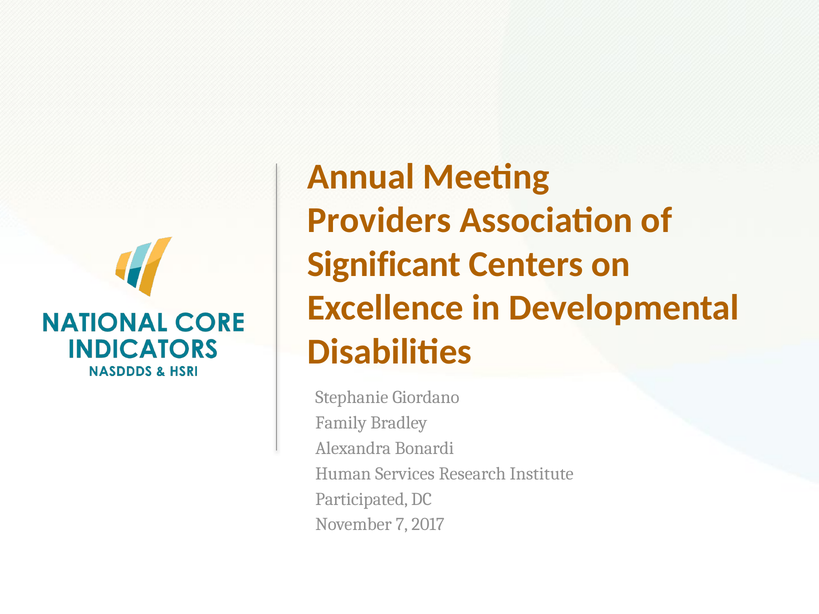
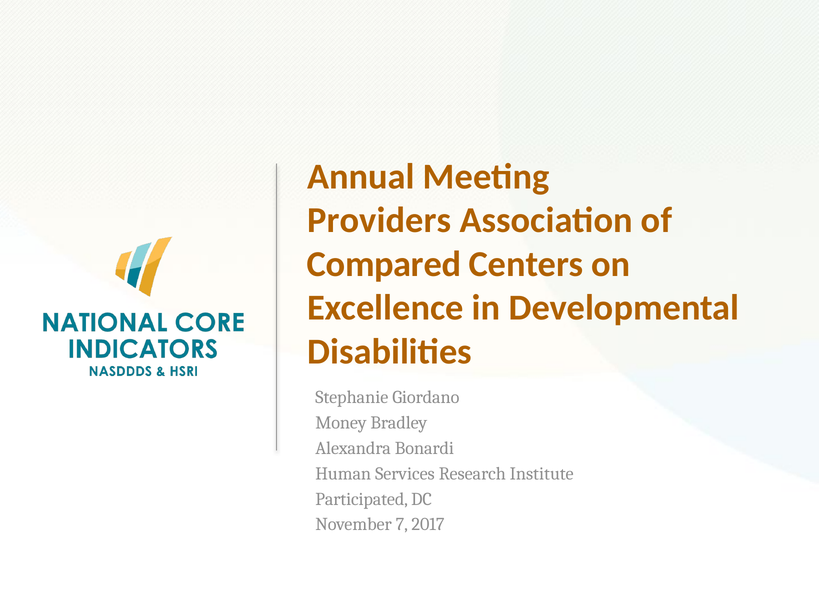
Significant: Significant -> Compared
Family: Family -> Money
